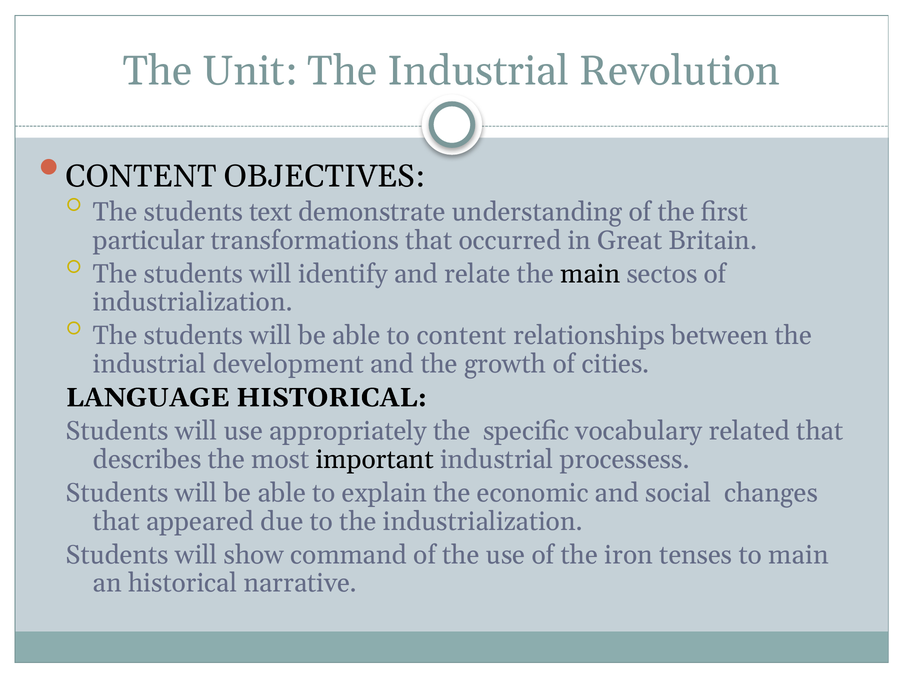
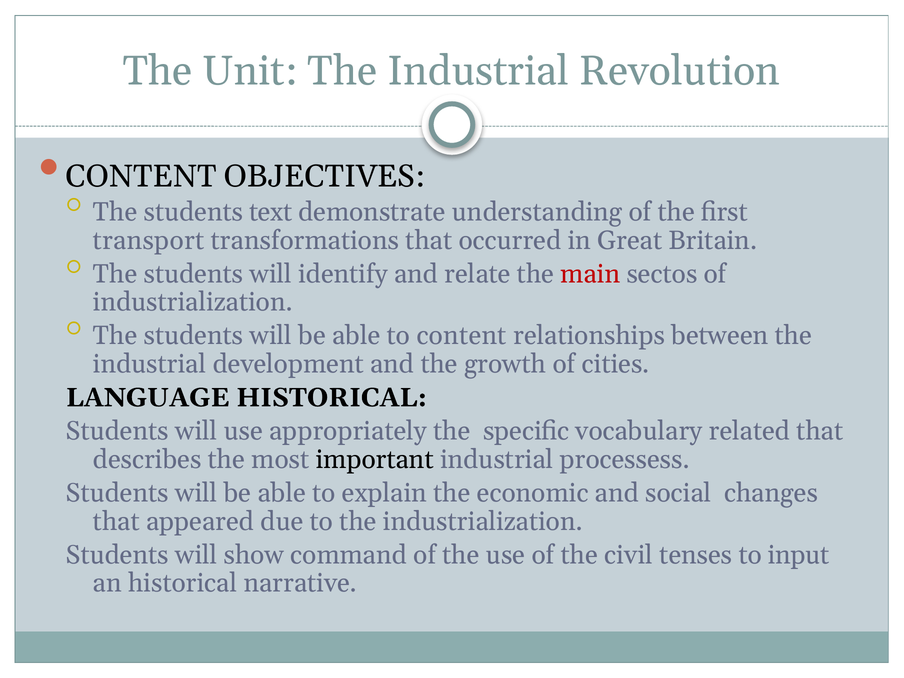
particular: particular -> transport
main at (590, 274) colour: black -> red
iron: iron -> civil
to main: main -> input
